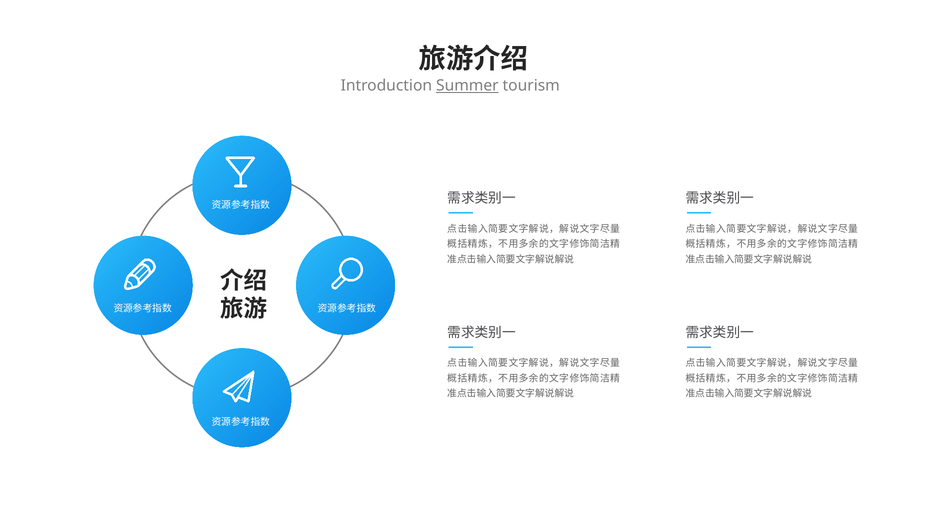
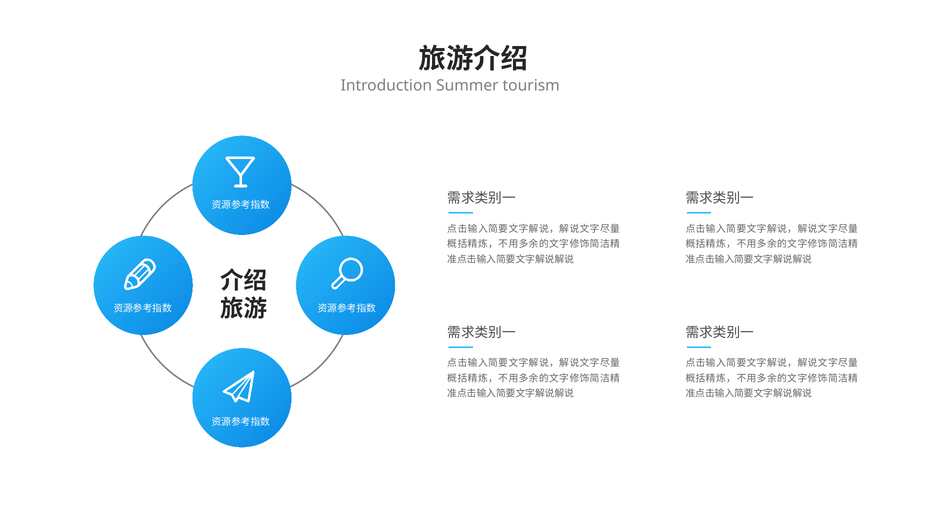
Summer underline: present -> none
